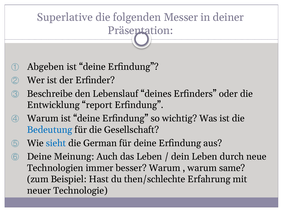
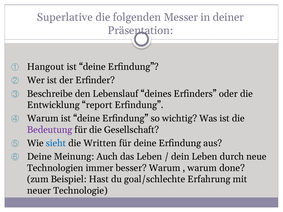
Abgeben: Abgeben -> Hangout
Bedeutung colour: blue -> purple
German: German -> Written
same: same -> done
then/schlechte: then/schlechte -> goal/schlechte
